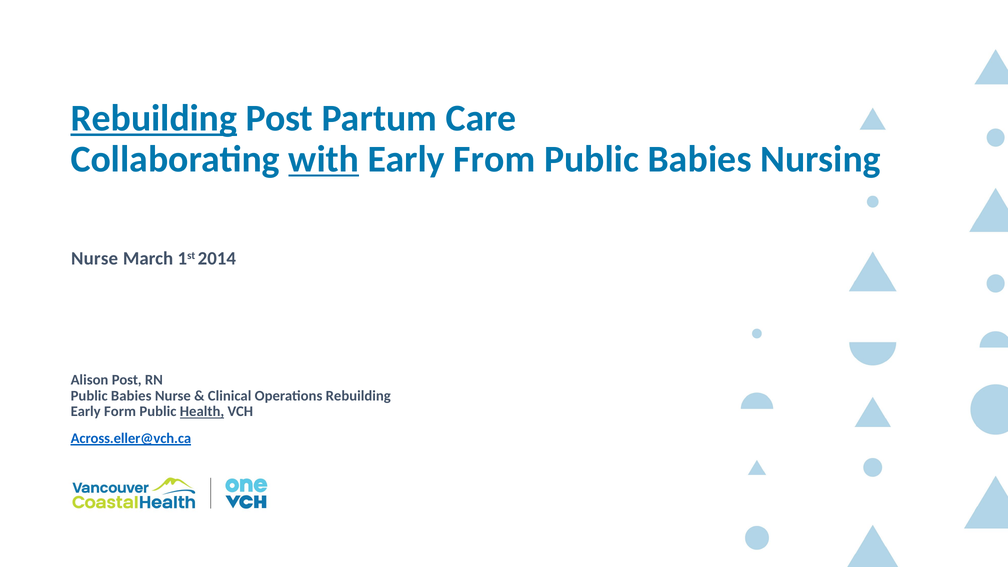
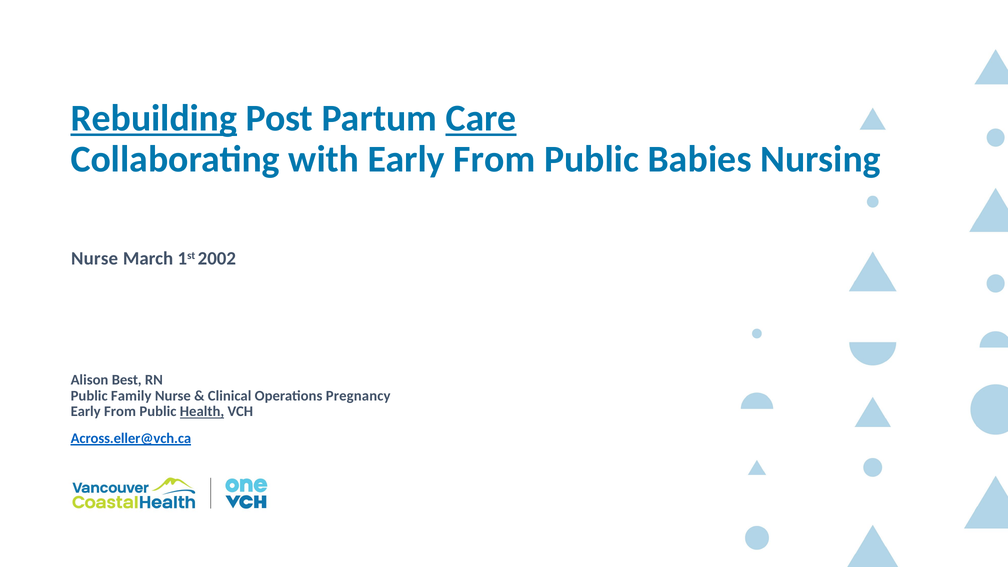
Care underline: none -> present
with underline: present -> none
2014: 2014 -> 2002
Alison Post: Post -> Best
Babies at (131, 396): Babies -> Family
Operations Rebuilding: Rebuilding -> Pregnancy
Form at (120, 412): Form -> From
